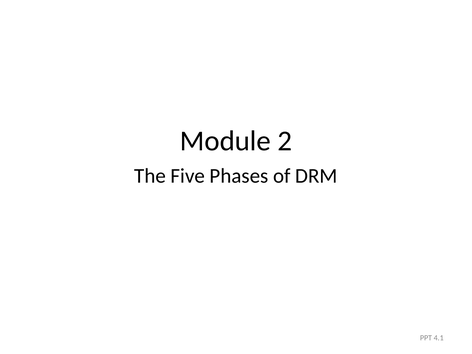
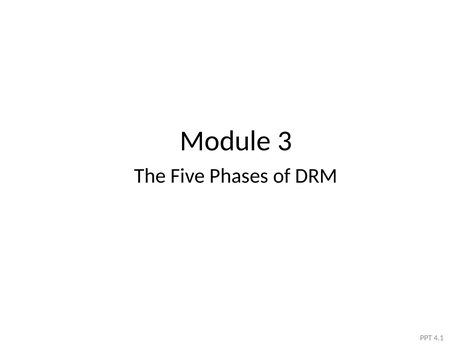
2: 2 -> 3
